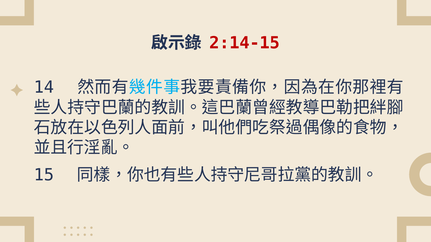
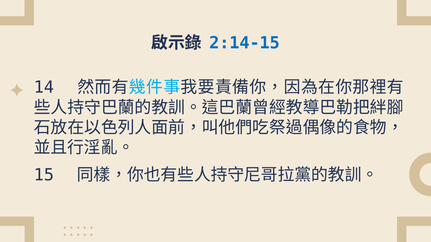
2:14-15 colour: red -> blue
